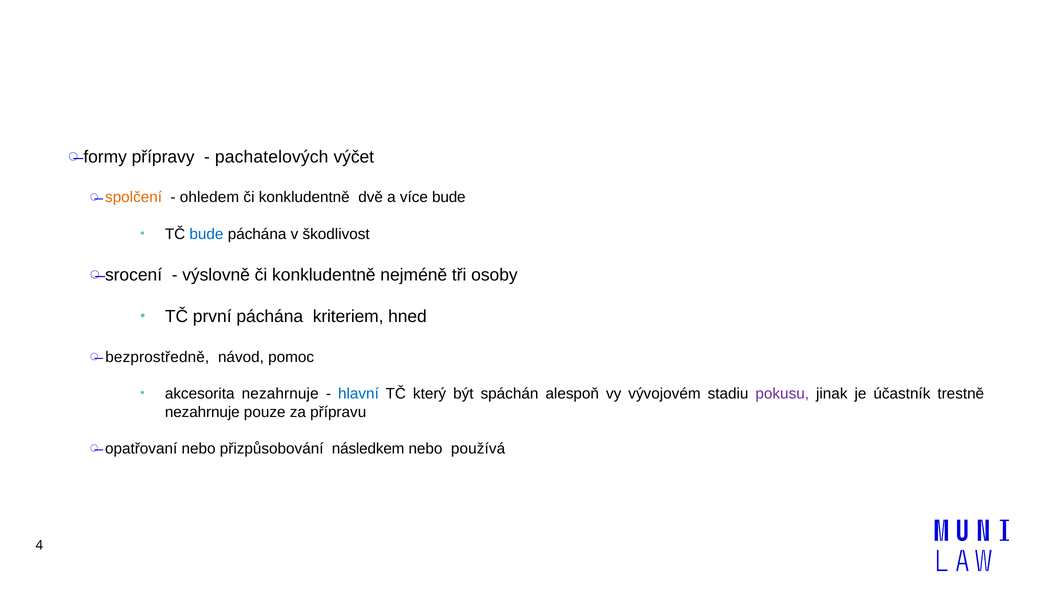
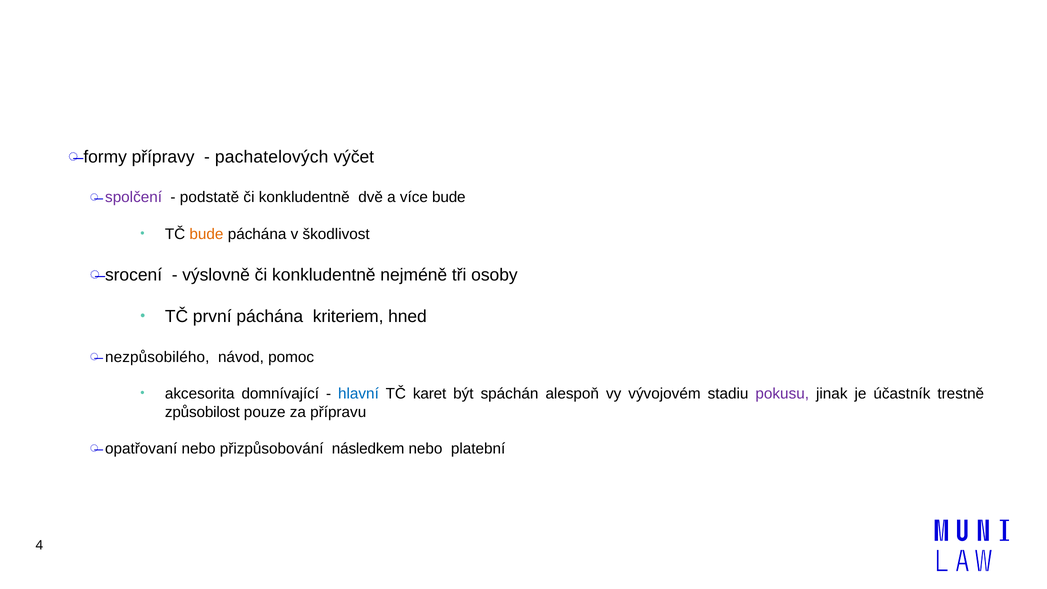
spolčení colour: orange -> purple
ohledem: ohledem -> podstatě
bude at (206, 234) colour: blue -> orange
bezprostředně: bezprostředně -> nezpůsobilého
akcesorita nezahrnuje: nezahrnuje -> domnívající
který: který -> karet
nezahrnuje at (202, 412): nezahrnuje -> způsobilost
používá: používá -> platební
